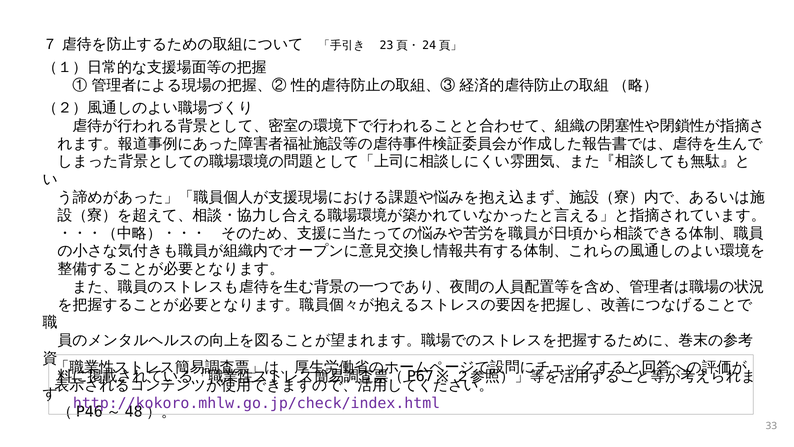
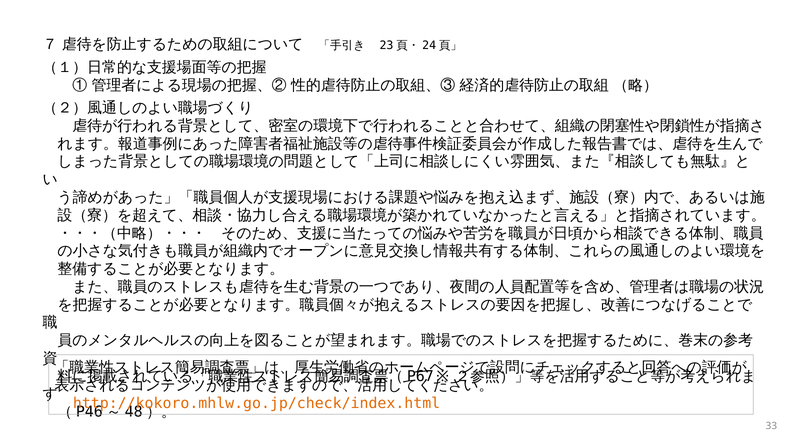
http://kokoro.mhlw.go.jp/check/index.html colour: purple -> orange
